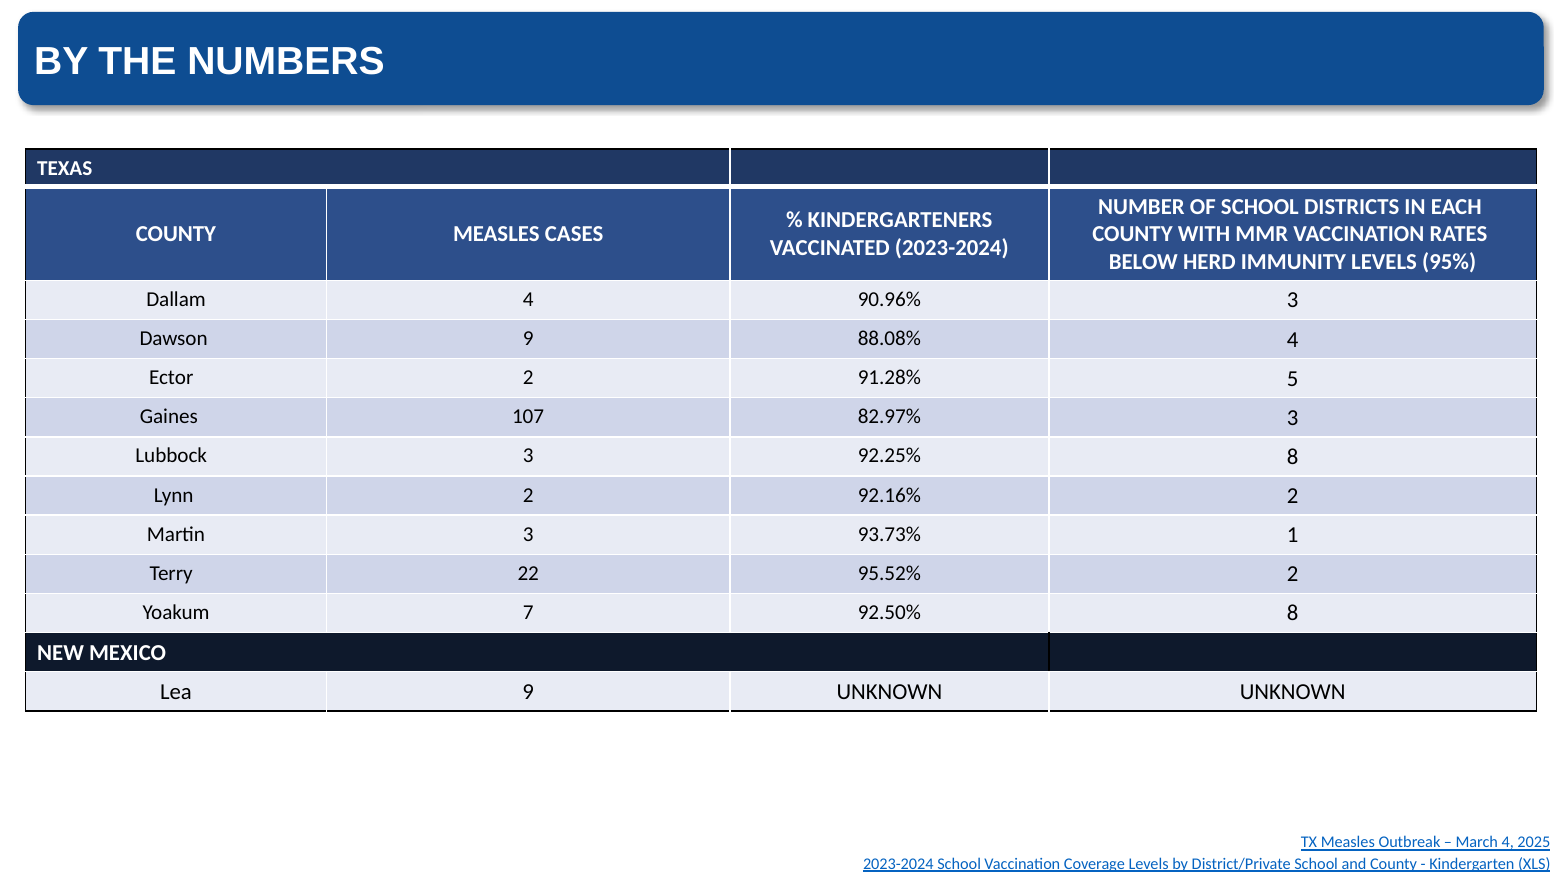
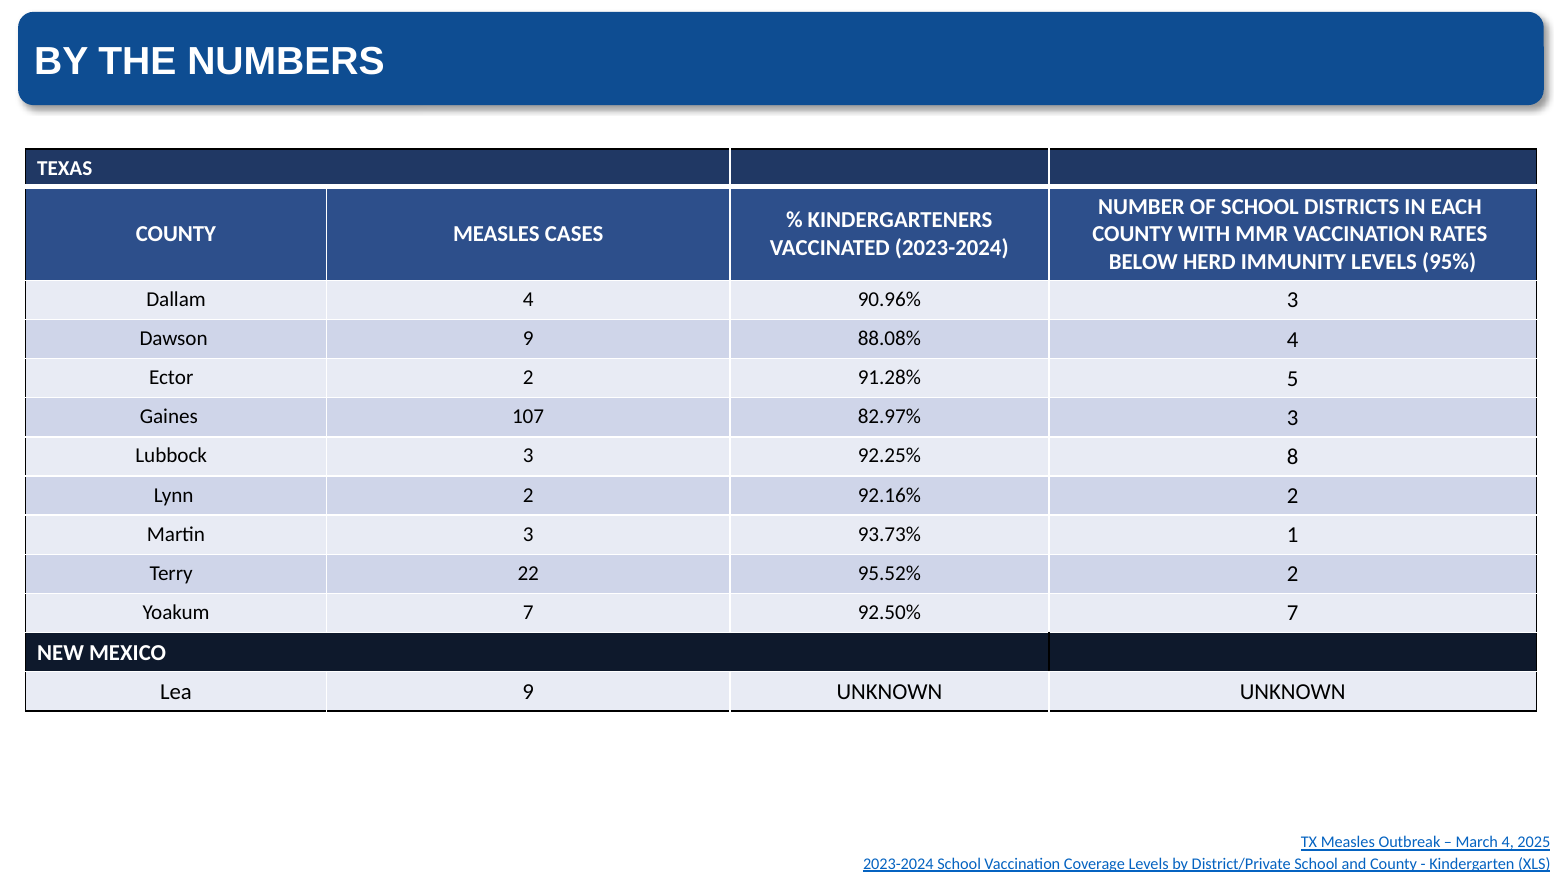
92.50% 8: 8 -> 7
